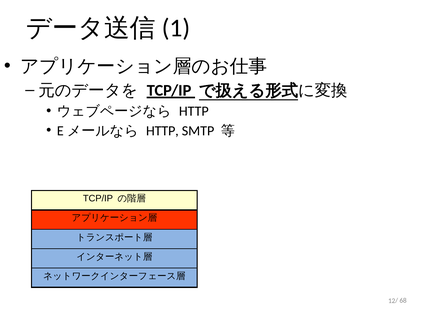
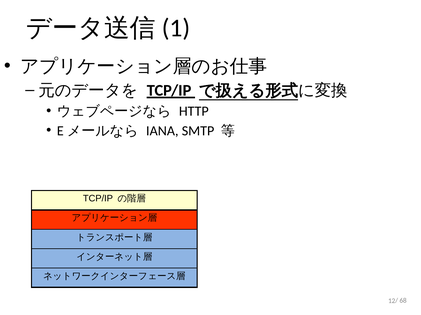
HTTP at (162, 131): HTTP -> IANA
